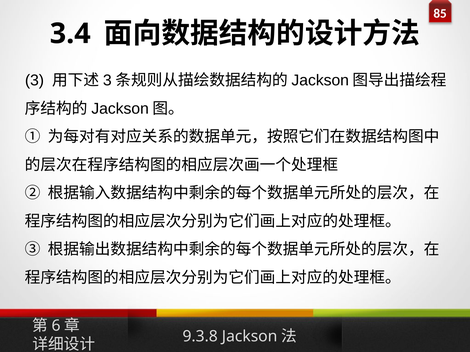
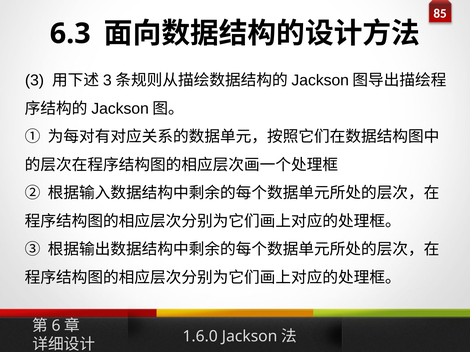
3.4: 3.4 -> 6.3
9.3.8: 9.3.8 -> 1.6.0
